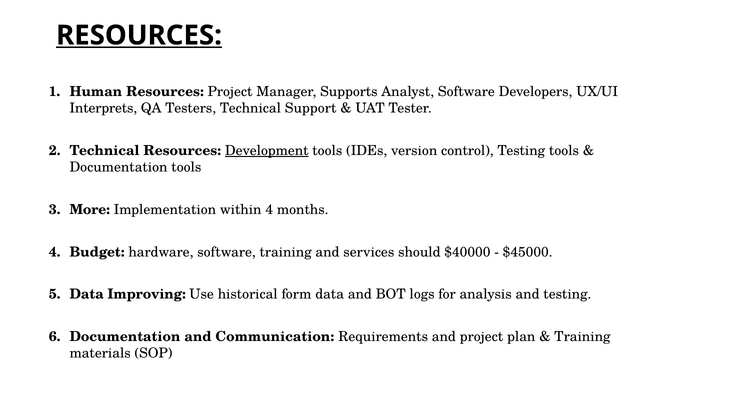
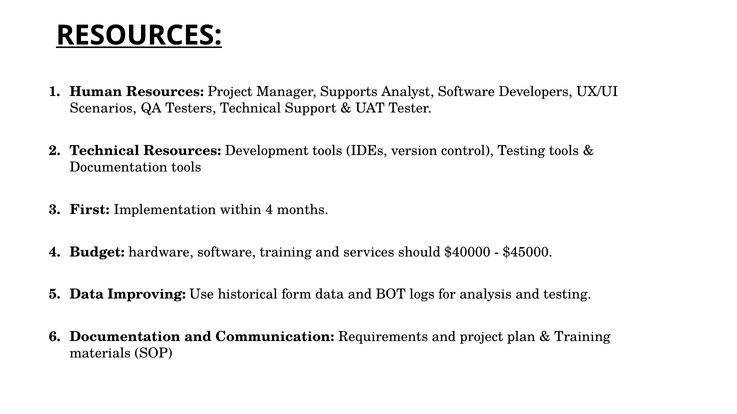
Interprets: Interprets -> Scenarios
Development underline: present -> none
More: More -> First
